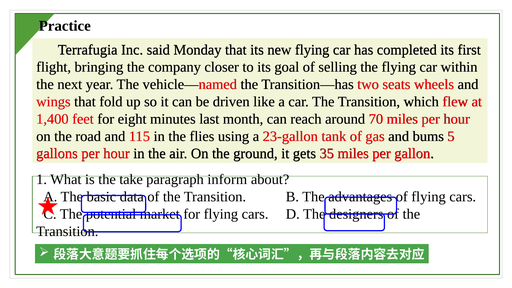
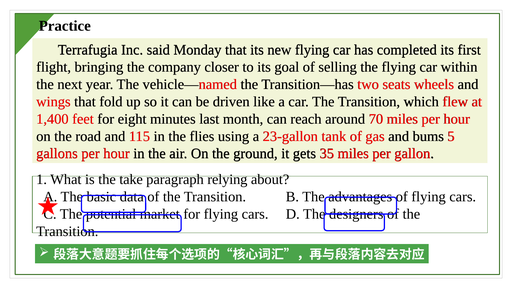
inform: inform -> relying
